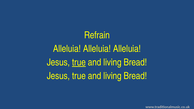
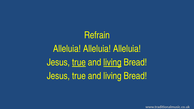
living at (112, 62) underline: none -> present
